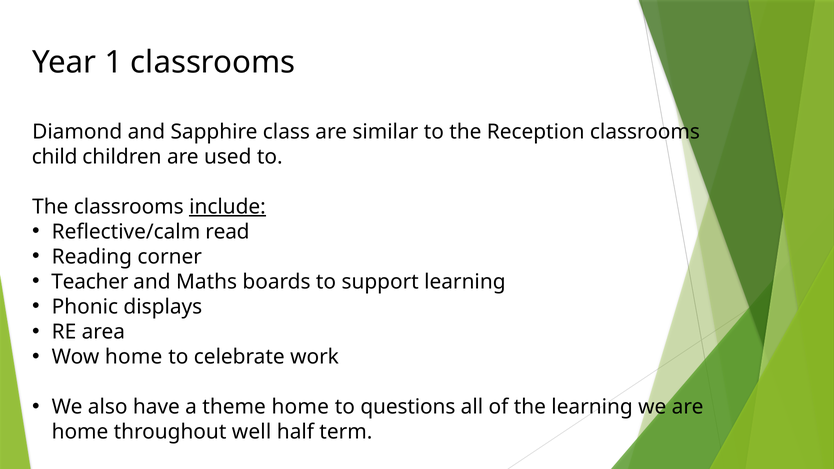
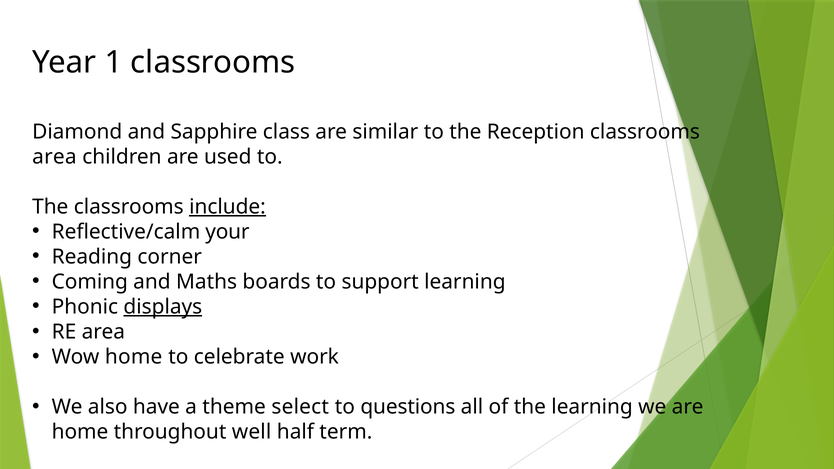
child at (55, 157): child -> area
read: read -> your
Teacher: Teacher -> Coming
displays underline: none -> present
theme home: home -> select
